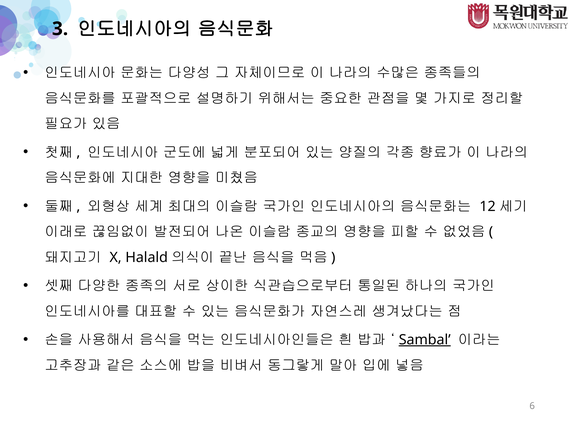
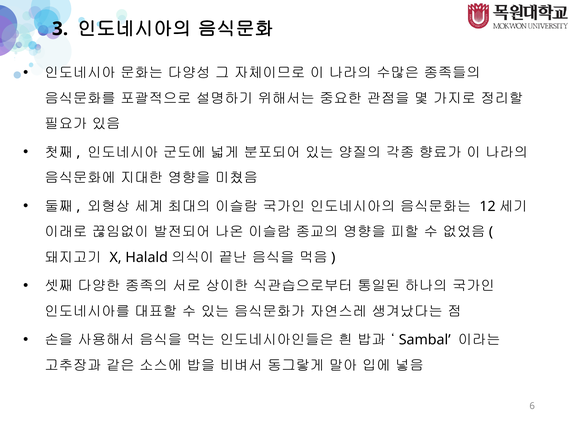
Sambal underline: present -> none
